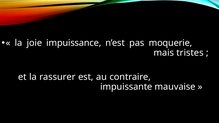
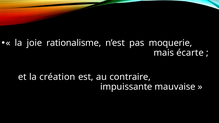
impuissance: impuissance -> rationalisme
tristes: tristes -> écarte
rassurer: rassurer -> création
